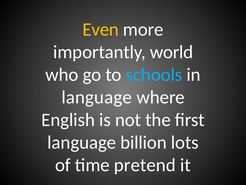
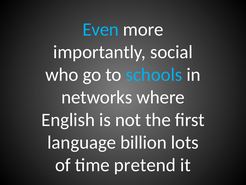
Even colour: yellow -> light blue
world: world -> social
language at (97, 97): language -> networks
